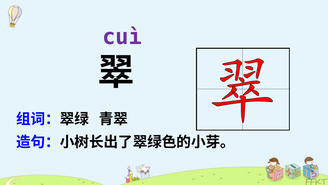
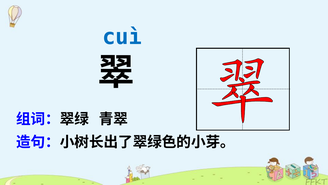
cuì colour: purple -> blue
